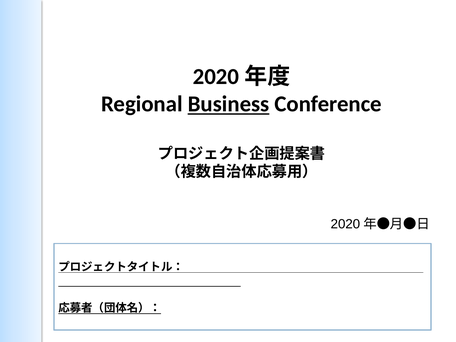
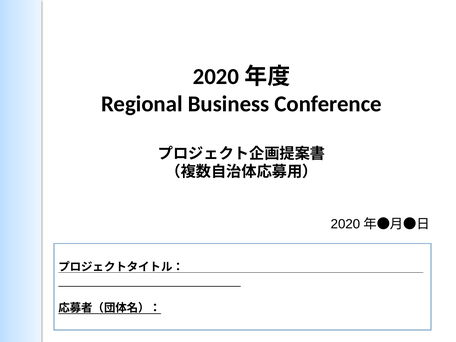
Business underline: present -> none
